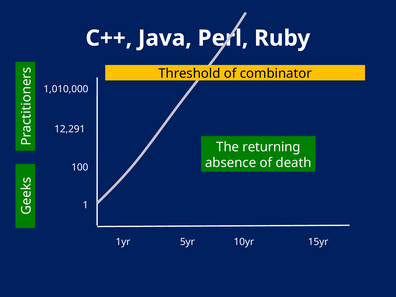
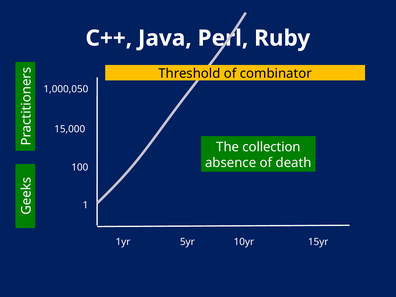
1,010,000: 1,010,000 -> 1,000,050
12,291: 12,291 -> 15,000
returning: returning -> collection
